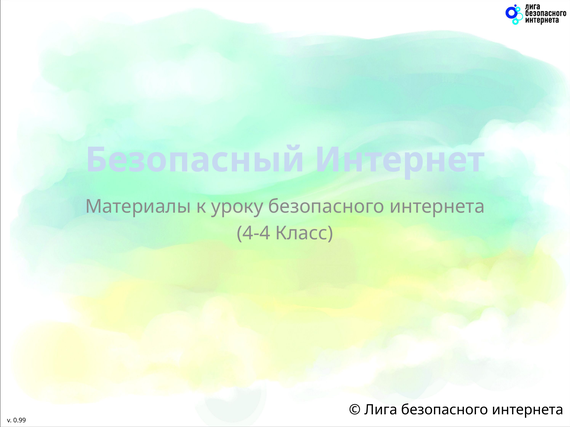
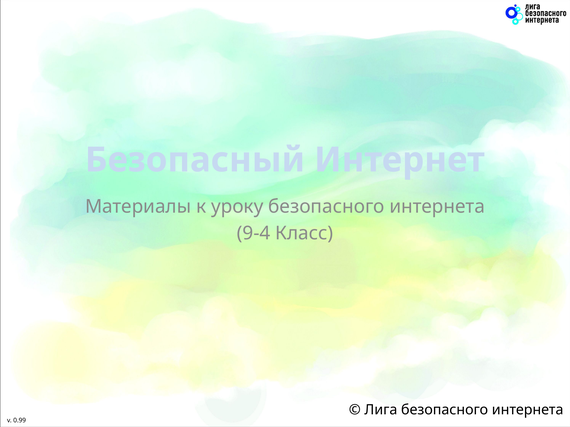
4-4: 4-4 -> 9-4
